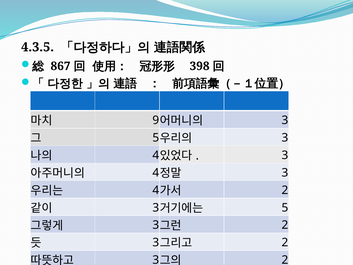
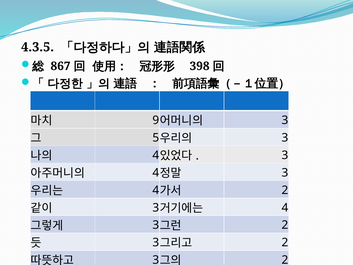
5: 5 -> 4
